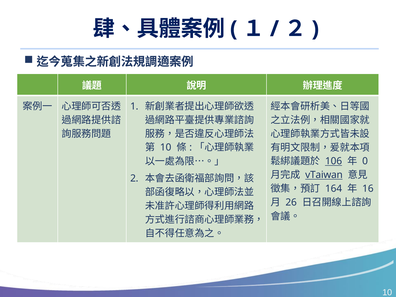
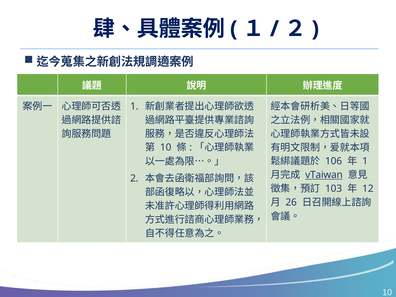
106 underline: present -> none
0 at (365, 161): 0 -> 1
164: 164 -> 103
16: 16 -> 12
